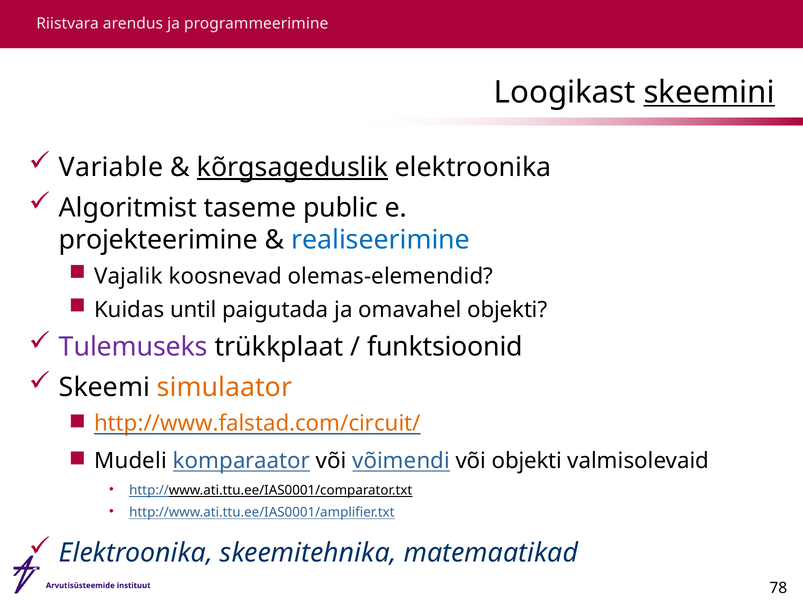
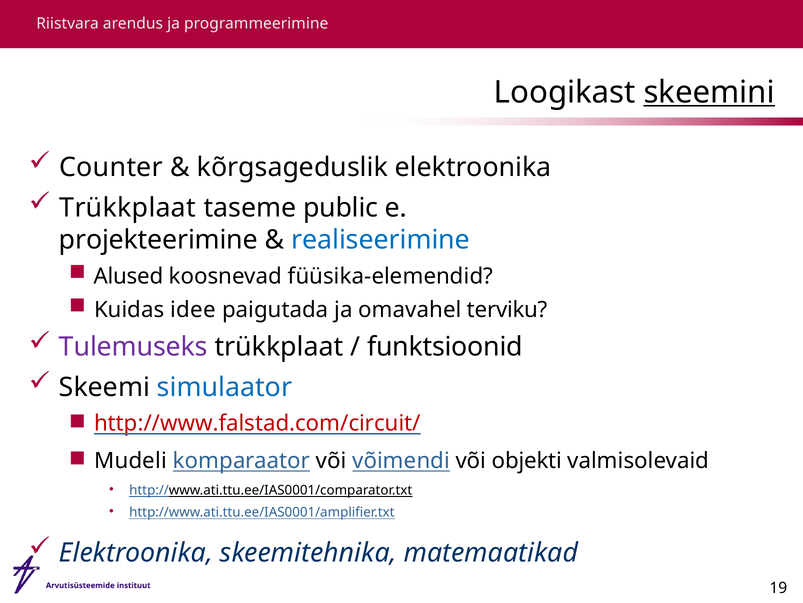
Variable: Variable -> Counter
kõrgsageduslik underline: present -> none
Algoritmist at (128, 207): Algoritmist -> Trükkplaat
Vajalik: Vajalik -> Alused
olemas-elemendid: olemas-elemendid -> füüsika-elemendid
until: until -> idee
omavahel objekti: objekti -> terviku
simulaator colour: orange -> blue
http://www.falstad.com/circuit/ colour: orange -> red
78: 78 -> 19
